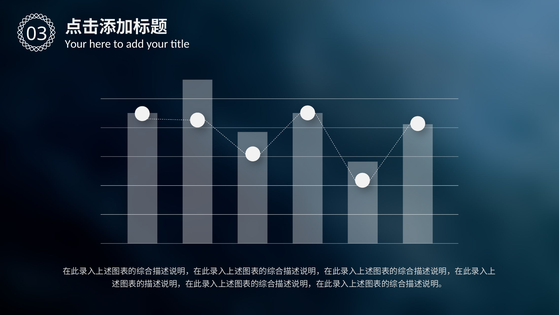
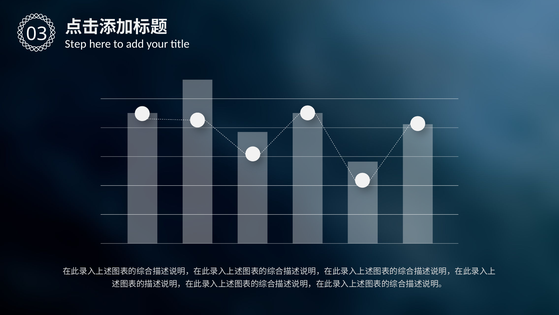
Your at (76, 44): Your -> Step
